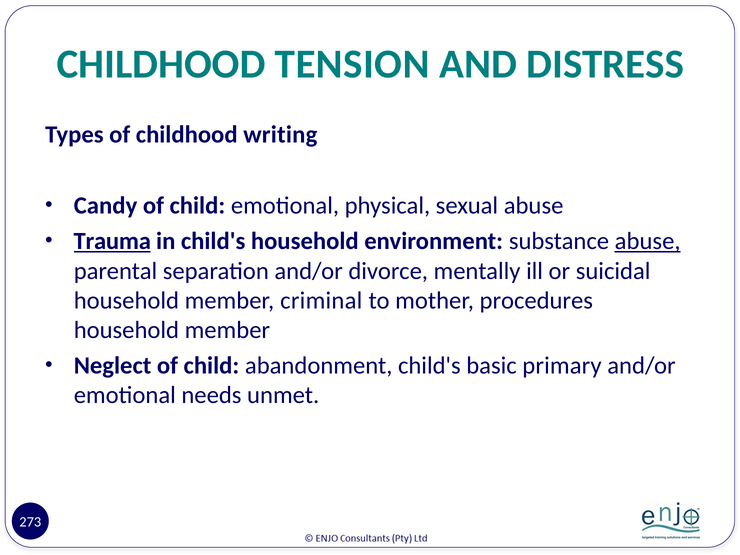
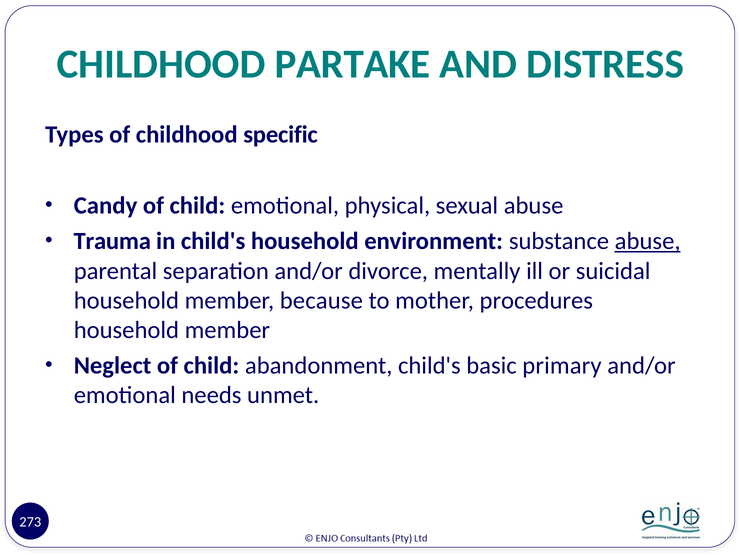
TENSION: TENSION -> PARTAKE
writing: writing -> specific
Trauma underline: present -> none
criminal: criminal -> because
